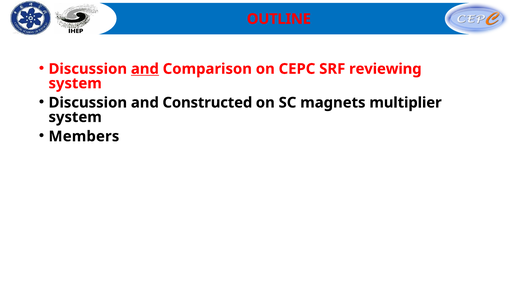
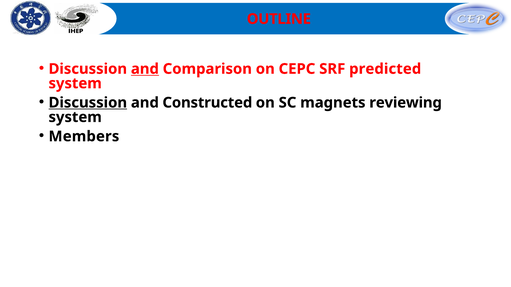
reviewing: reviewing -> predicted
Discussion at (88, 103) underline: none -> present
multiplier: multiplier -> reviewing
